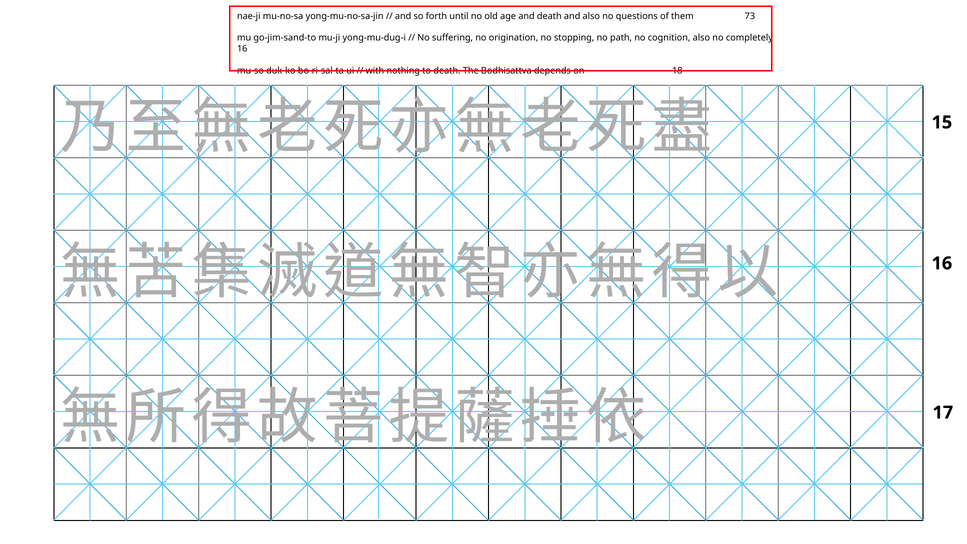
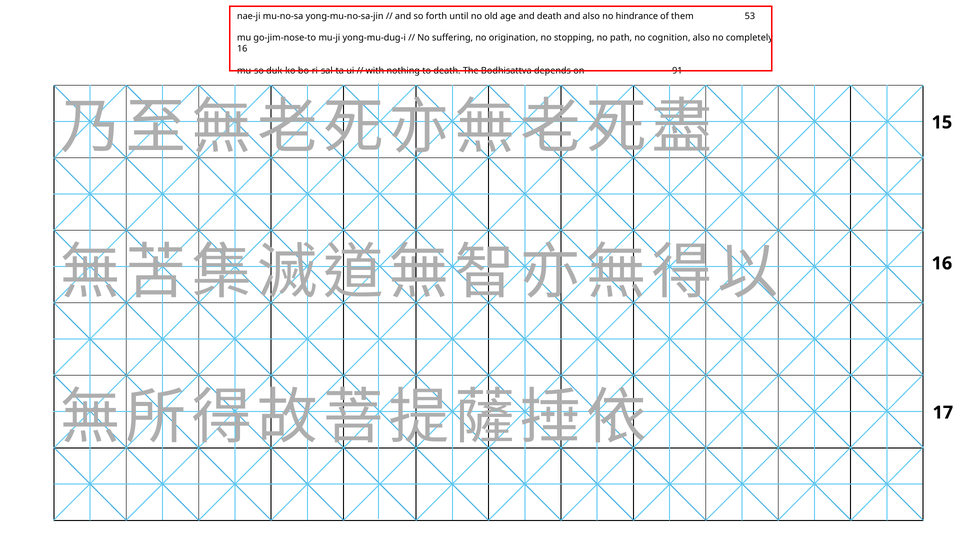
questions: questions -> hindrance
73: 73 -> 53
go-jim-sand-to: go-jim-sand-to -> go-jim-nose-to
18: 18 -> 91
